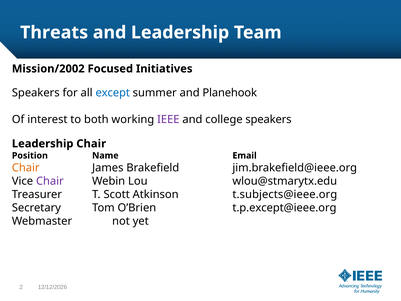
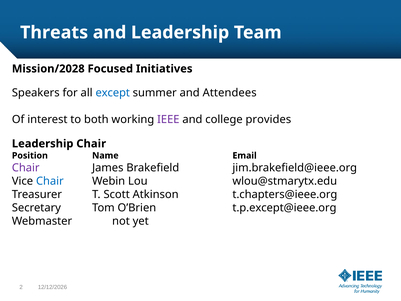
Mission/2002: Mission/2002 -> Mission/2028
Planehook: Planehook -> Attendees
college speakers: speakers -> provides
Chair at (26, 168) colour: orange -> purple
Chair at (50, 181) colour: purple -> blue
t.subjects@ieee.org: t.subjects@ieee.org -> t.chapters@ieee.org
